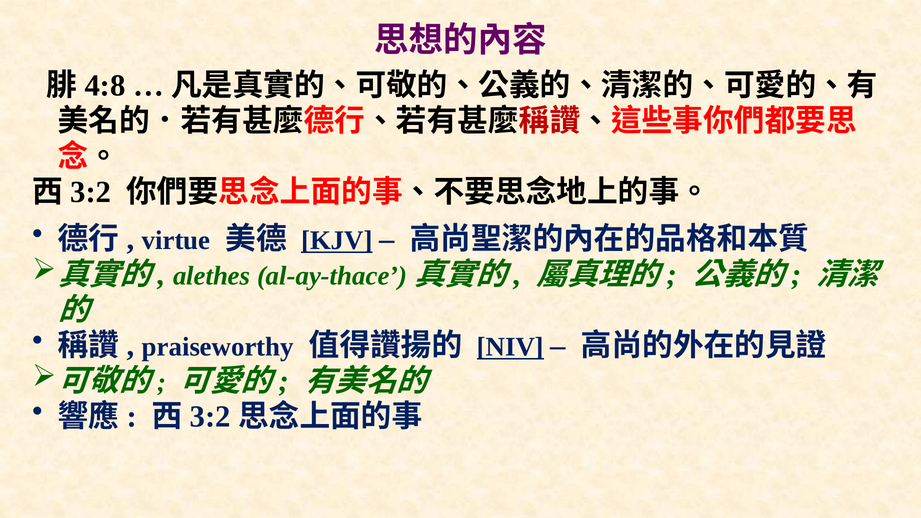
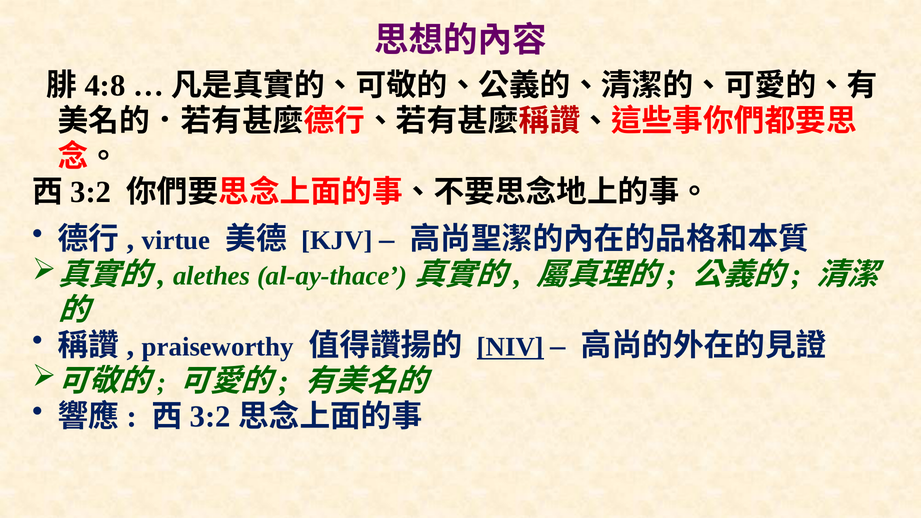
KJV underline: present -> none
